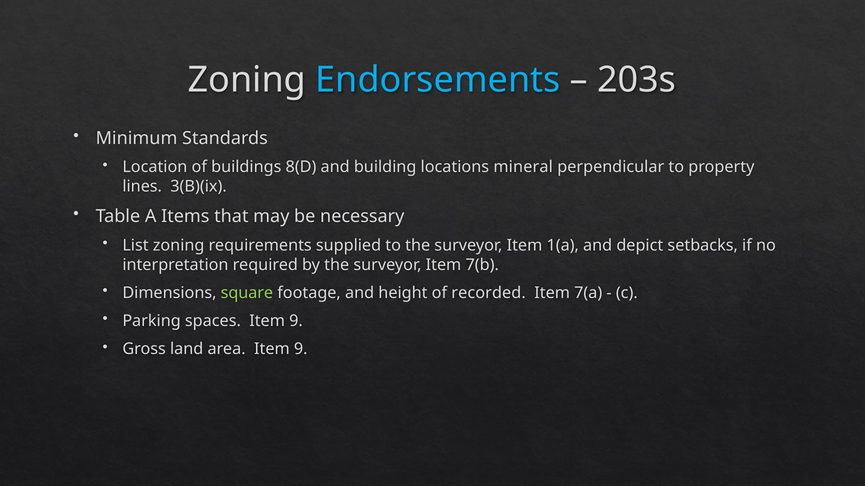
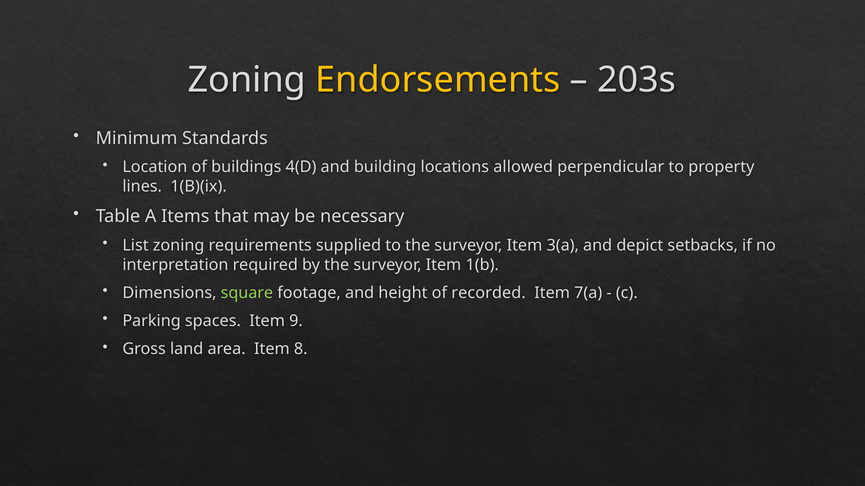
Endorsements colour: light blue -> yellow
8(D: 8(D -> 4(D
mineral: mineral -> allowed
3(B)(ix: 3(B)(ix -> 1(B)(ix
1(a: 1(a -> 3(a
7(b: 7(b -> 1(b
area Item 9: 9 -> 8
